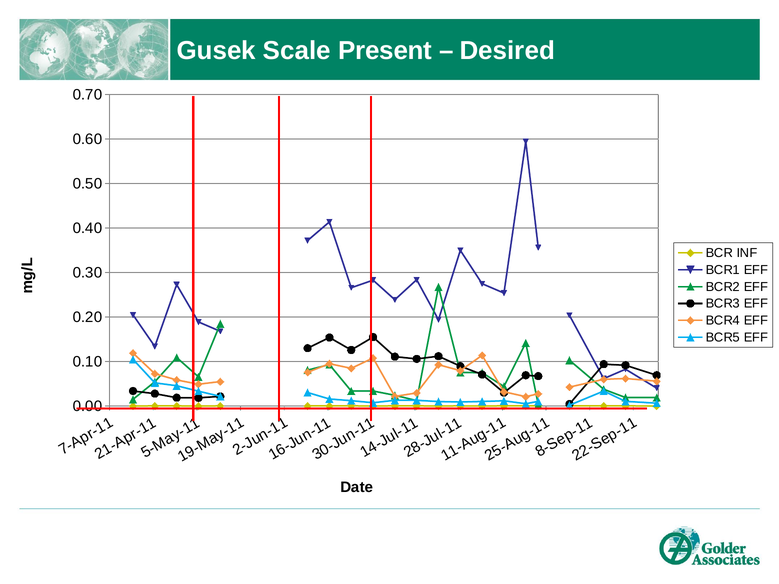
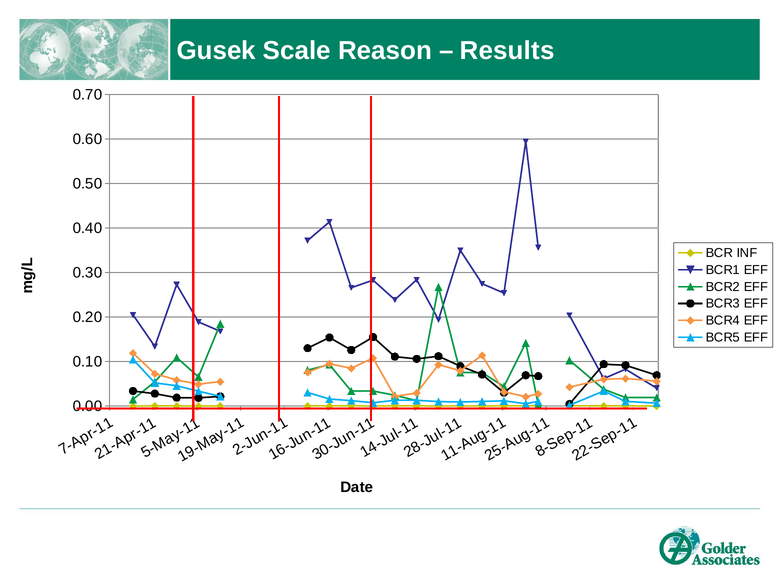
Present: Present -> Reason
Desired: Desired -> Results
